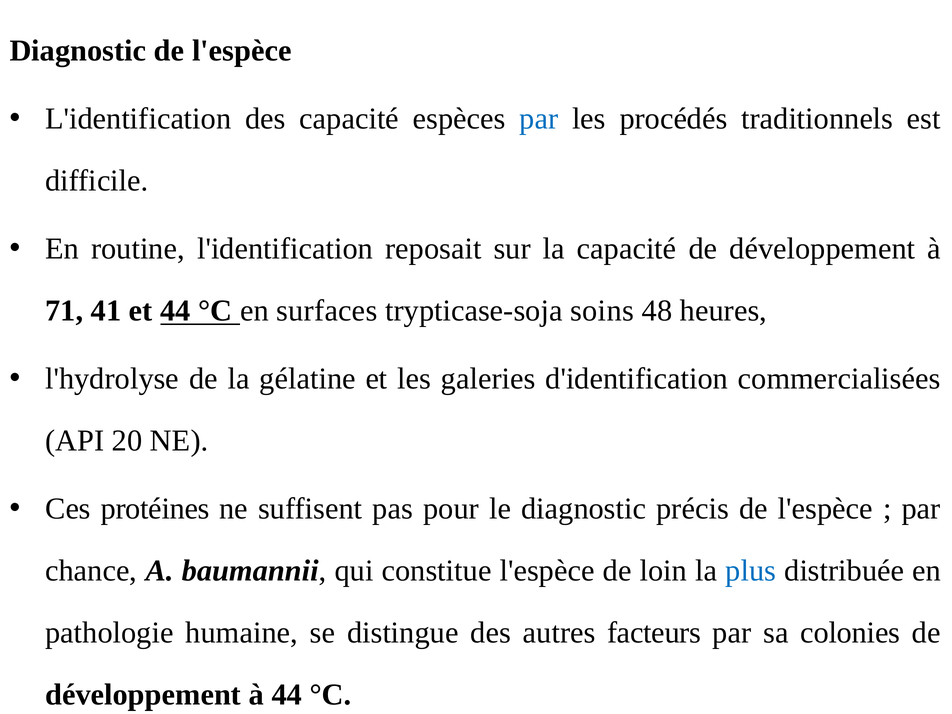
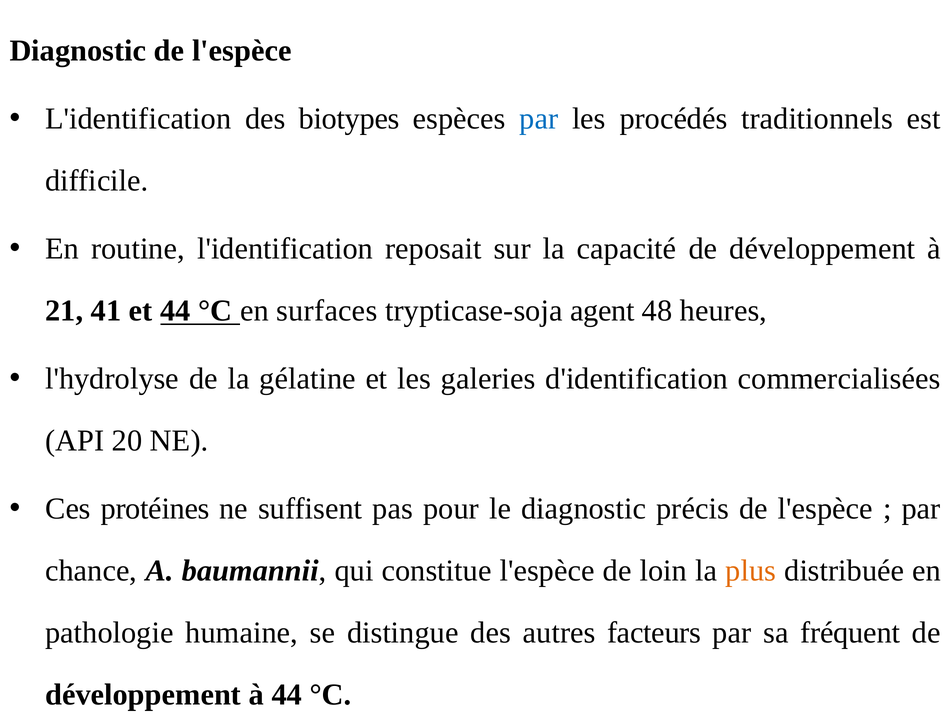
des capacité: capacité -> biotypes
71: 71 -> 21
soins: soins -> agent
plus colour: blue -> orange
colonies: colonies -> fréquent
